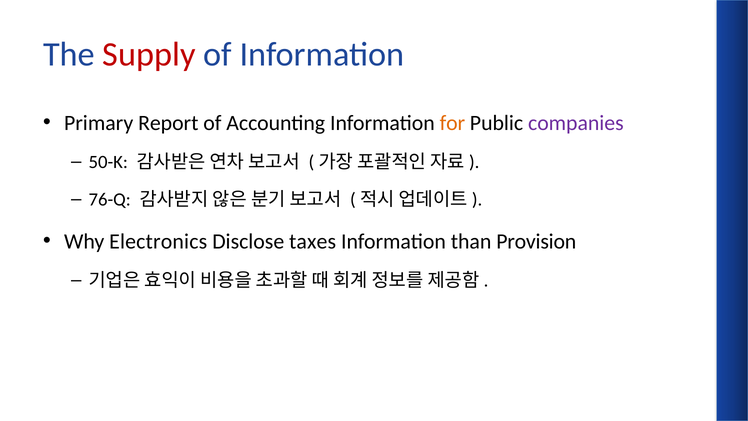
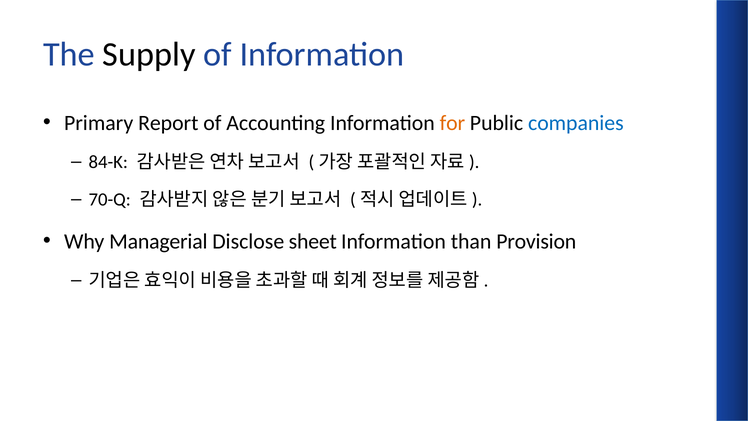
Supply colour: red -> black
companies colour: purple -> blue
50-K: 50-K -> 84-K
76-Q: 76-Q -> 70-Q
Electronics: Electronics -> Managerial
taxes: taxes -> sheet
